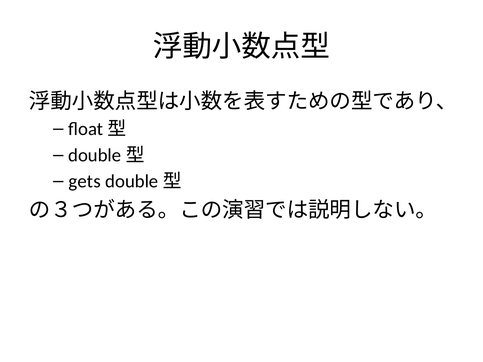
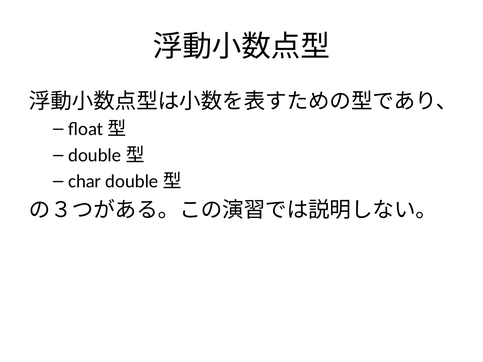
gets: gets -> char
